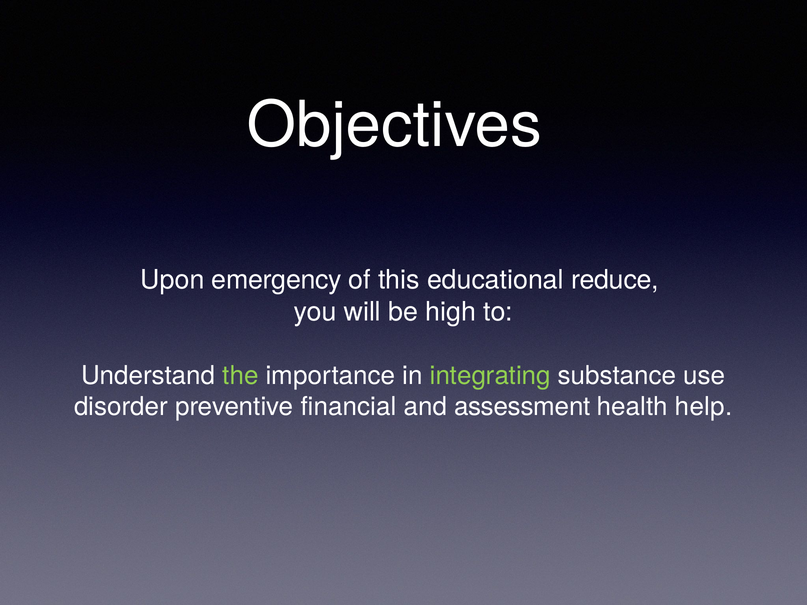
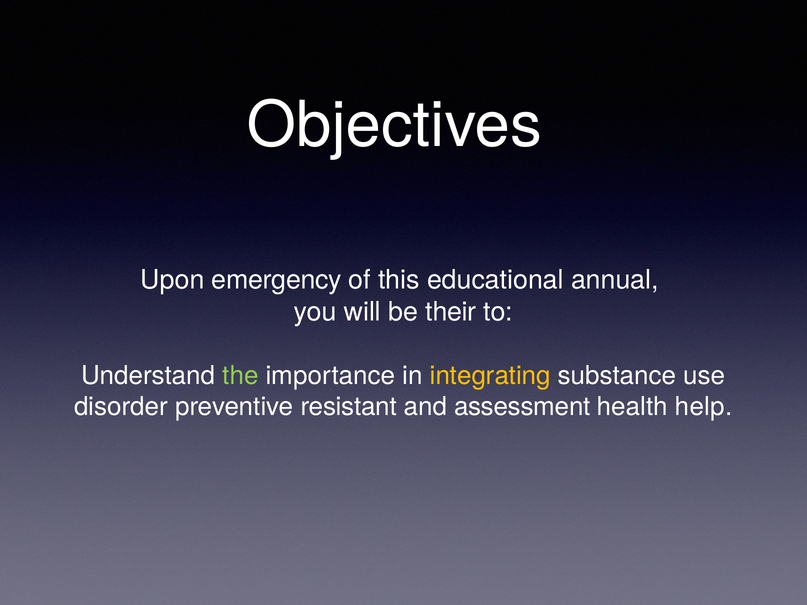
reduce: reduce -> annual
high: high -> their
integrating colour: light green -> yellow
financial: financial -> resistant
